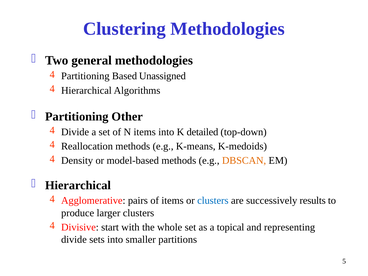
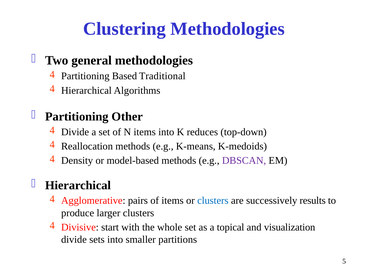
Unassigned: Unassigned -> Traditional
detailed: detailed -> reduces
DBSCAN colour: orange -> purple
representing: representing -> visualization
